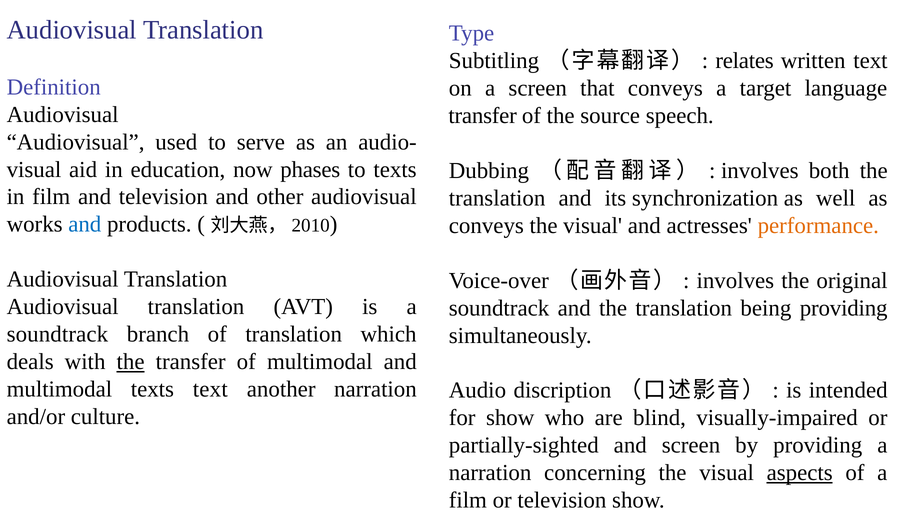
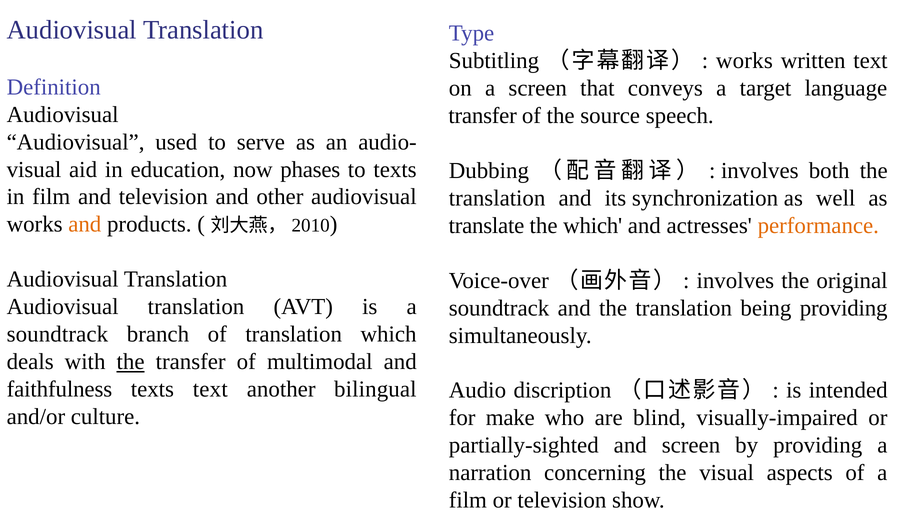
relates at (745, 61): relates -> works
and at (85, 225) colour: blue -> orange
conveys at (486, 226): conveys -> translate
visual at (593, 226): visual -> which
multimodal at (59, 389): multimodal -> faithfulness
another narration: narration -> bilingual
for show: show -> make
aspects underline: present -> none
